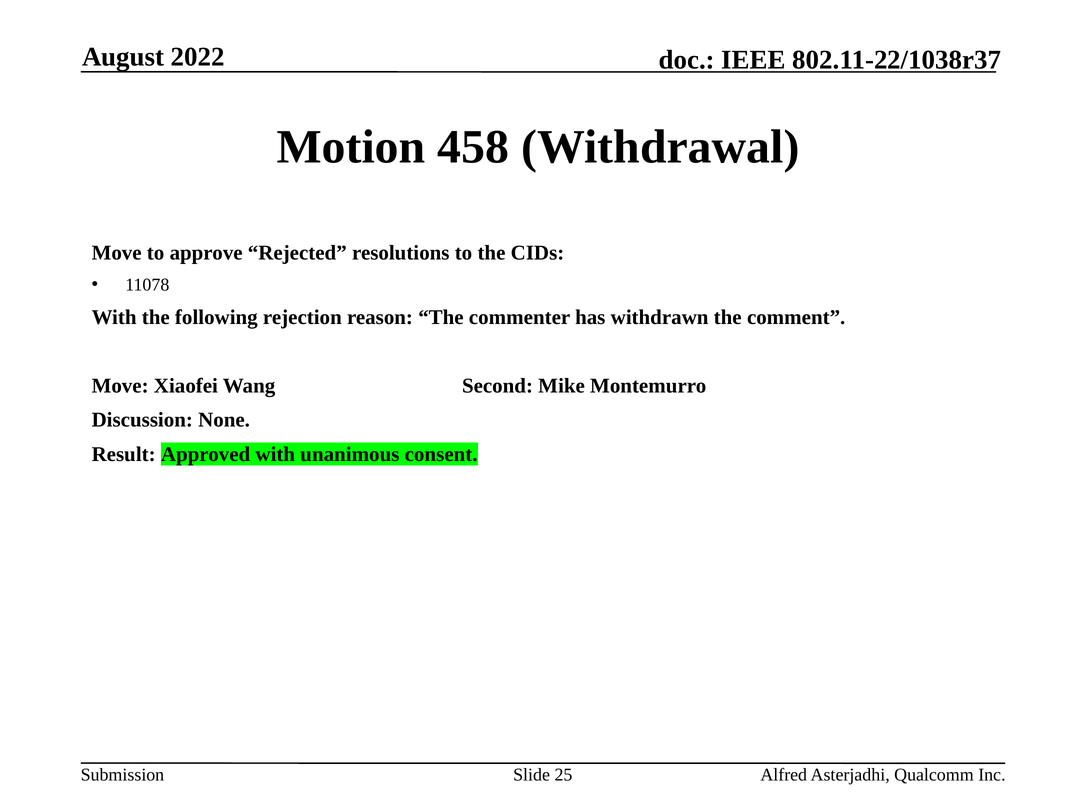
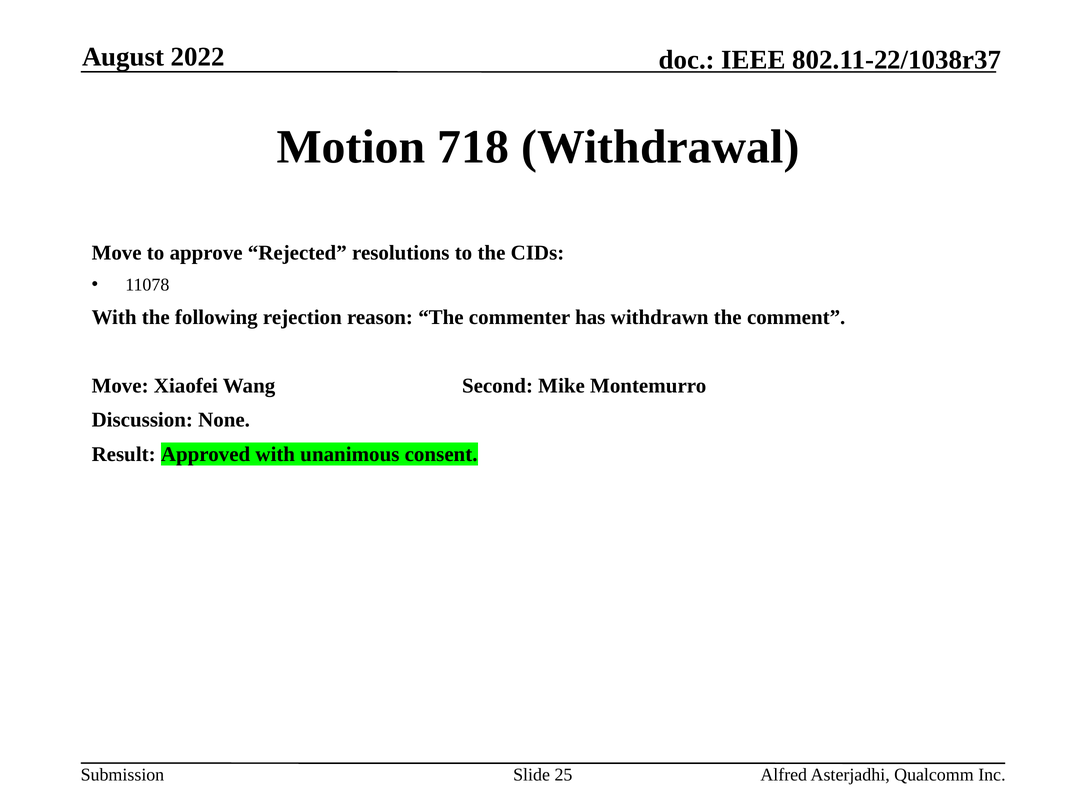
458: 458 -> 718
